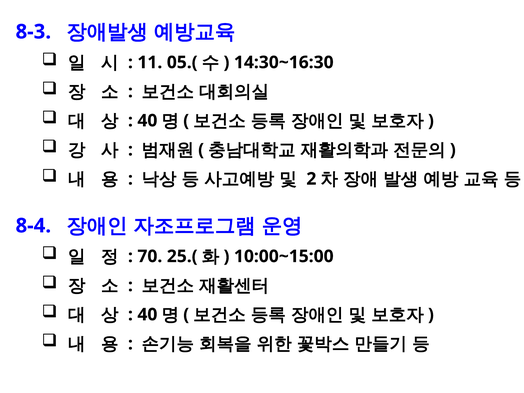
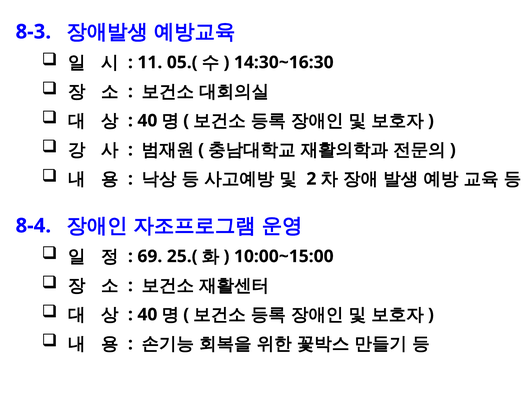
70: 70 -> 69
